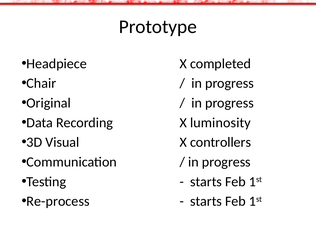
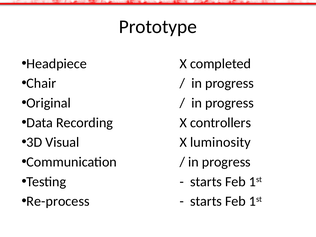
luminosity: luminosity -> controllers
controllers: controllers -> luminosity
